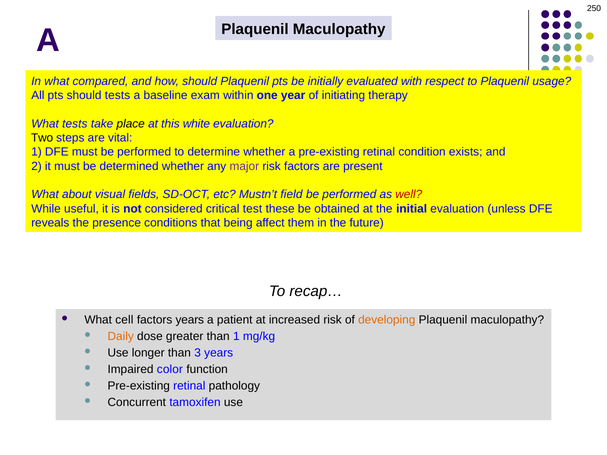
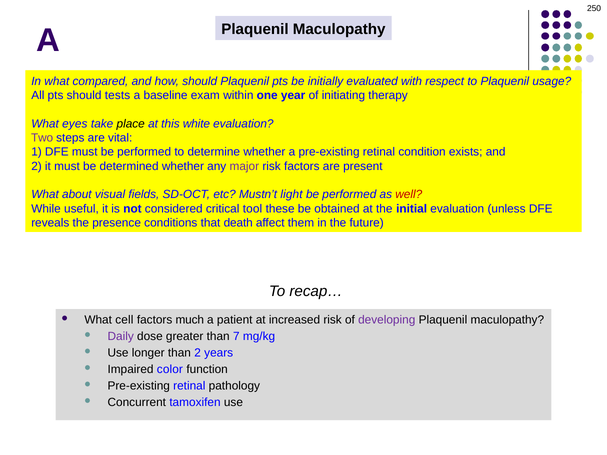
What tests: tests -> eyes
Two colour: black -> purple
field: field -> light
test: test -> tool
being: being -> death
factors years: years -> much
developing colour: orange -> purple
Daily colour: orange -> purple
than 1: 1 -> 7
than 3: 3 -> 2
